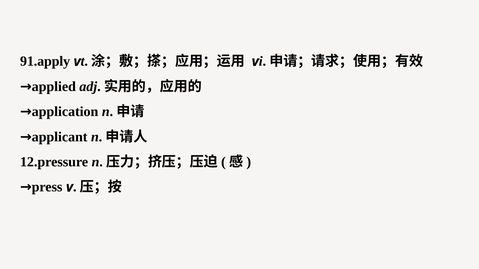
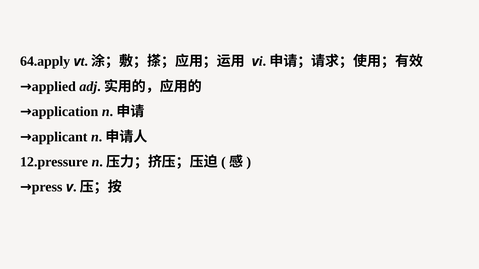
91.apply: 91.apply -> 64.apply
